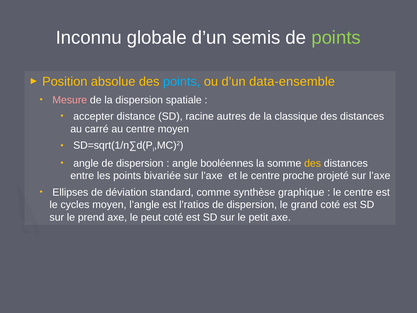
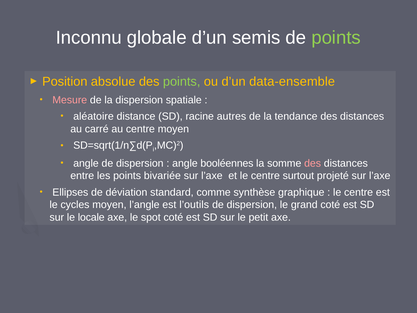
points at (182, 82) colour: light blue -> light green
accepter: accepter -> aléatoire
classique: classique -> tendance
des at (313, 163) colour: yellow -> pink
proche: proche -> surtout
l’ratios: l’ratios -> l’outils
prend: prend -> locale
peut: peut -> spot
